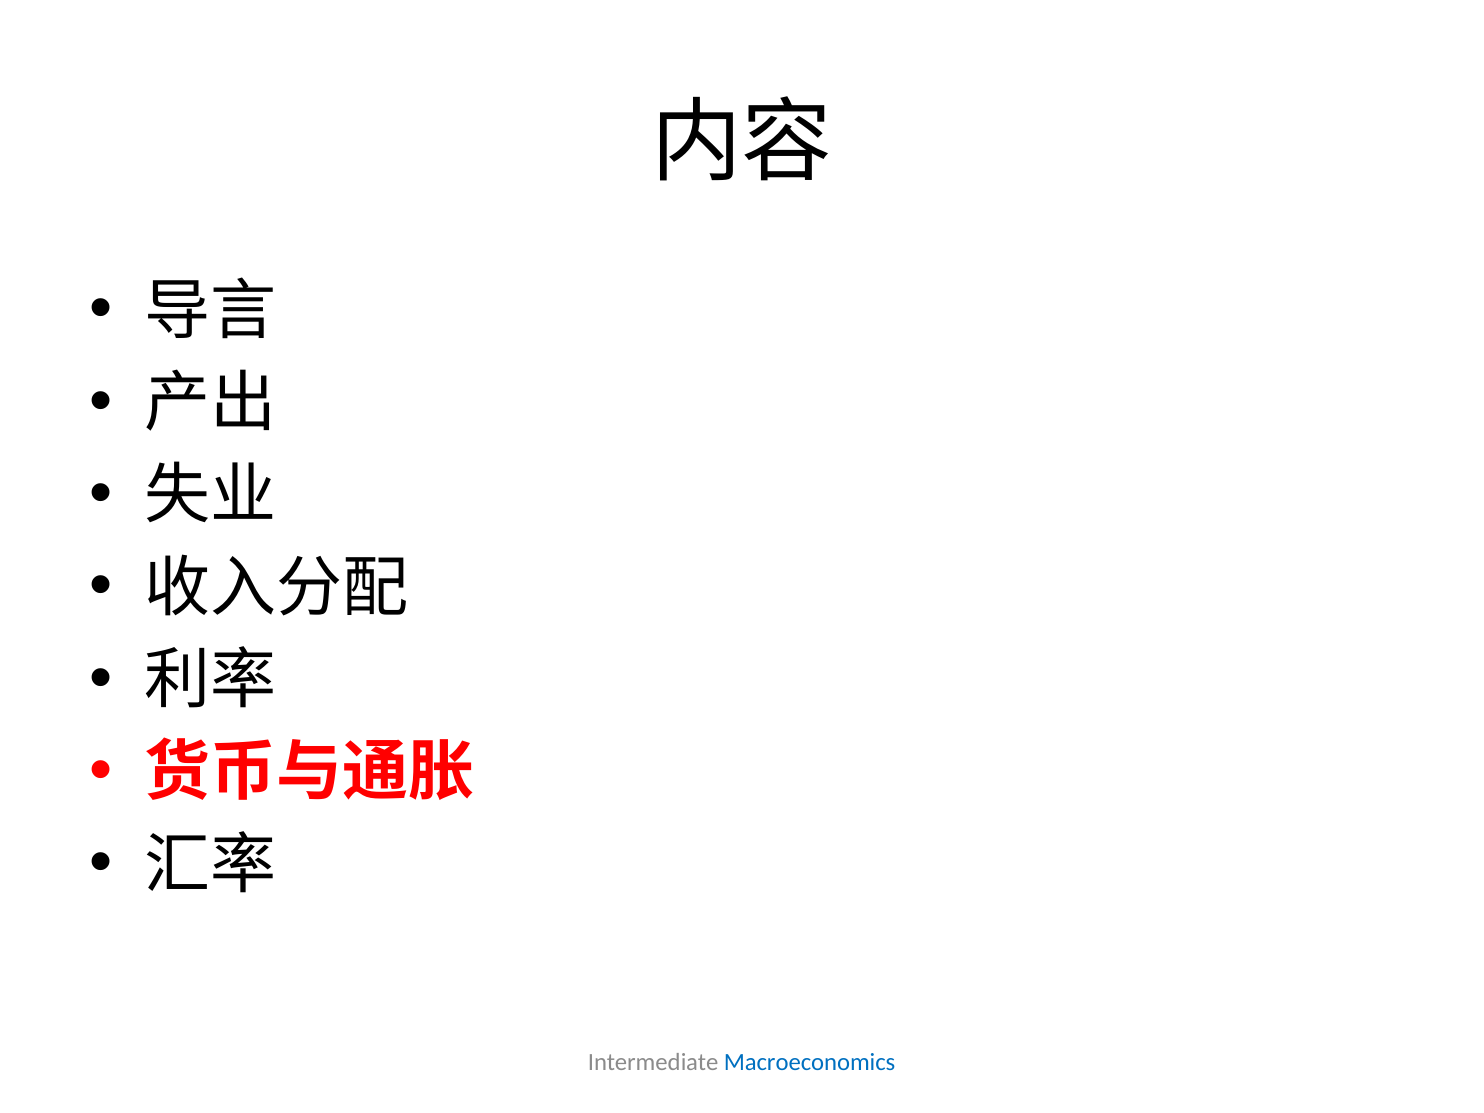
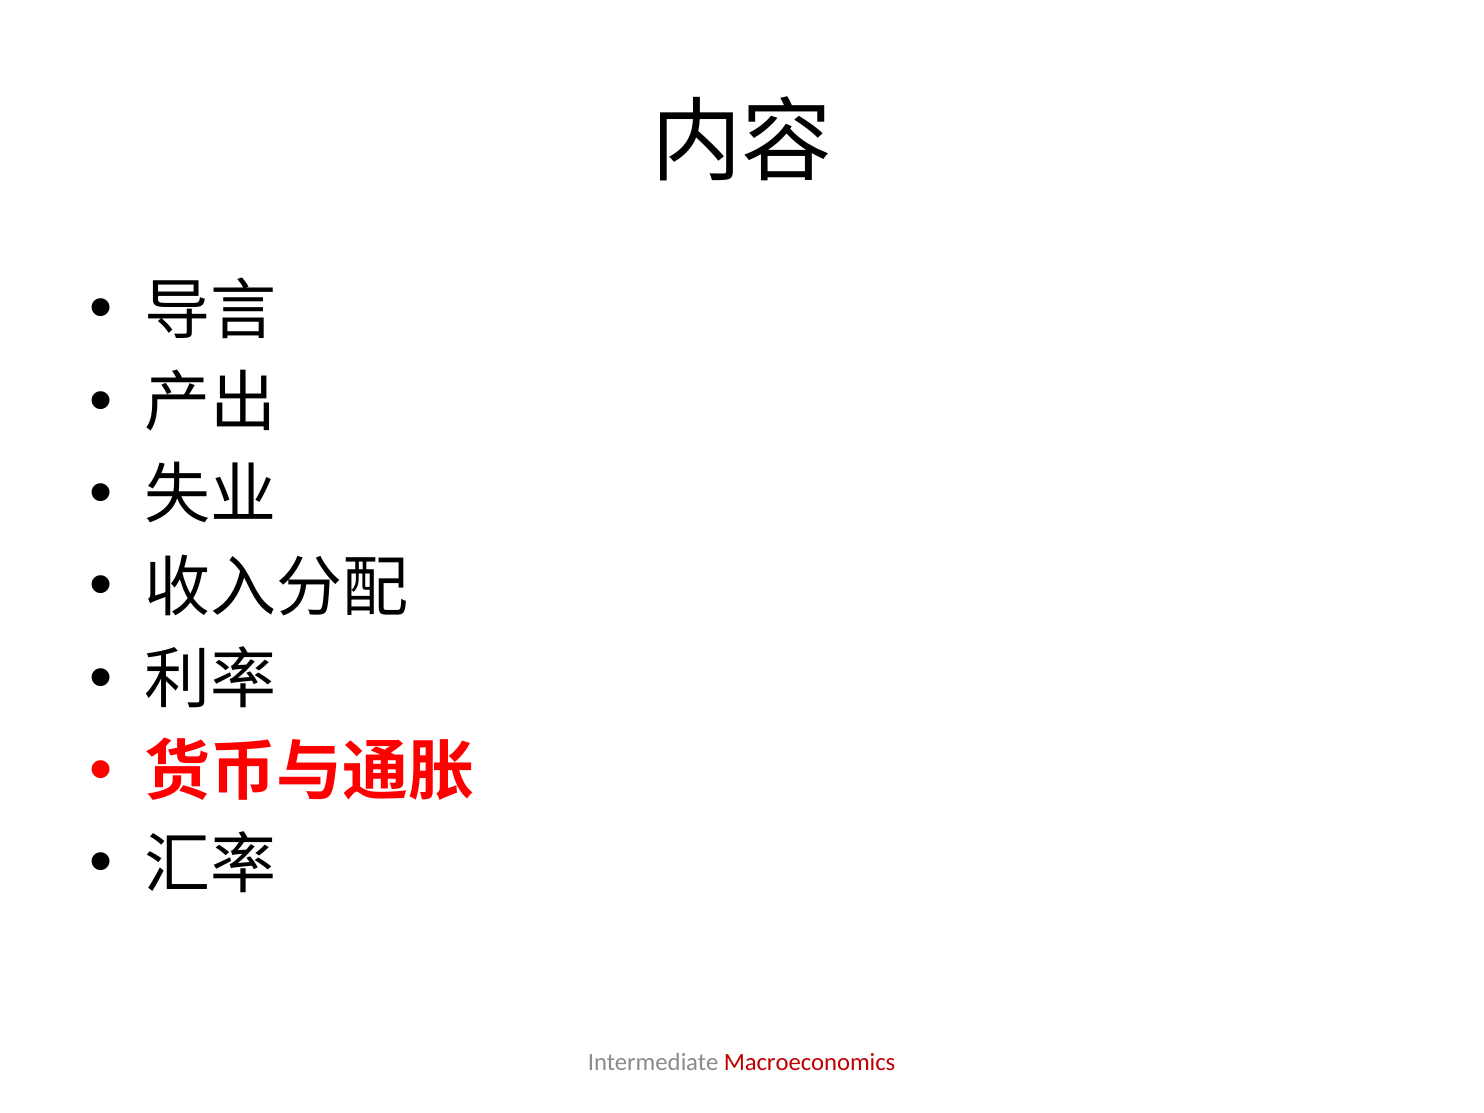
Macroeconomics colour: blue -> red
